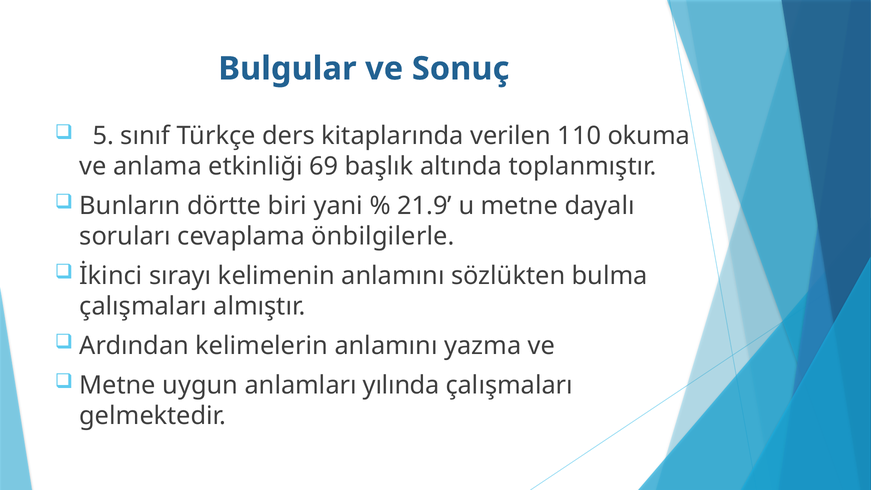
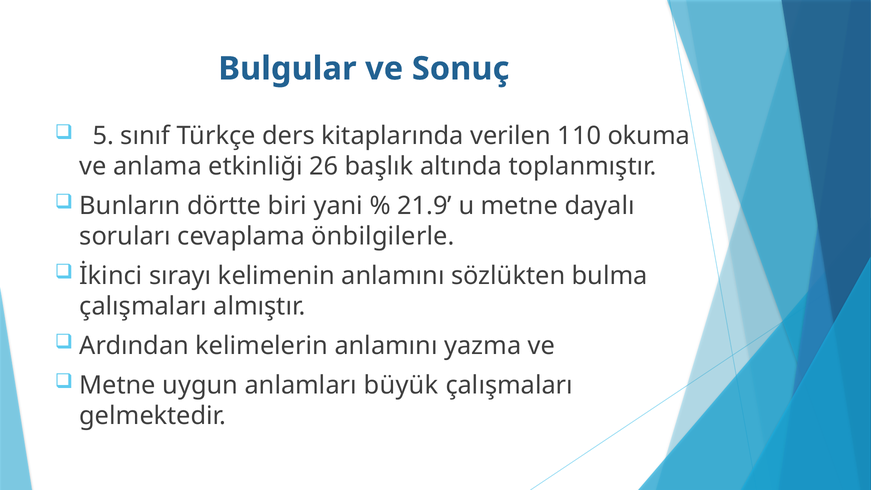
69: 69 -> 26
yılında: yılında -> büyük
